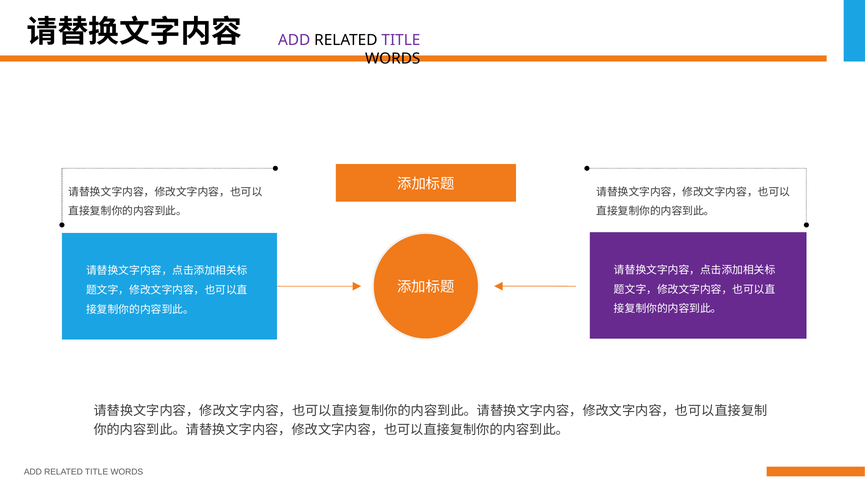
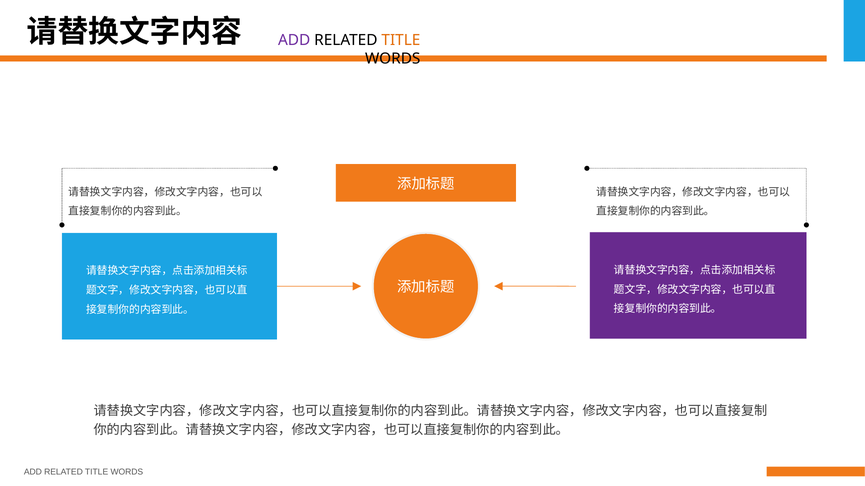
TITLE at (401, 40) colour: purple -> orange
